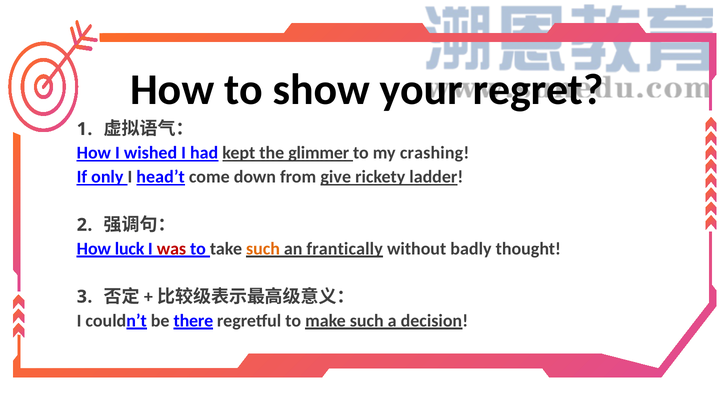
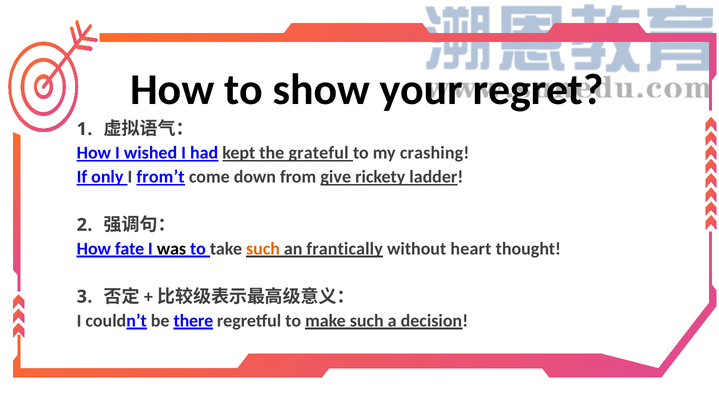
glimmer: glimmer -> grateful
head’t: head’t -> from’t
luck: luck -> fate
was colour: red -> black
badly: badly -> heart
